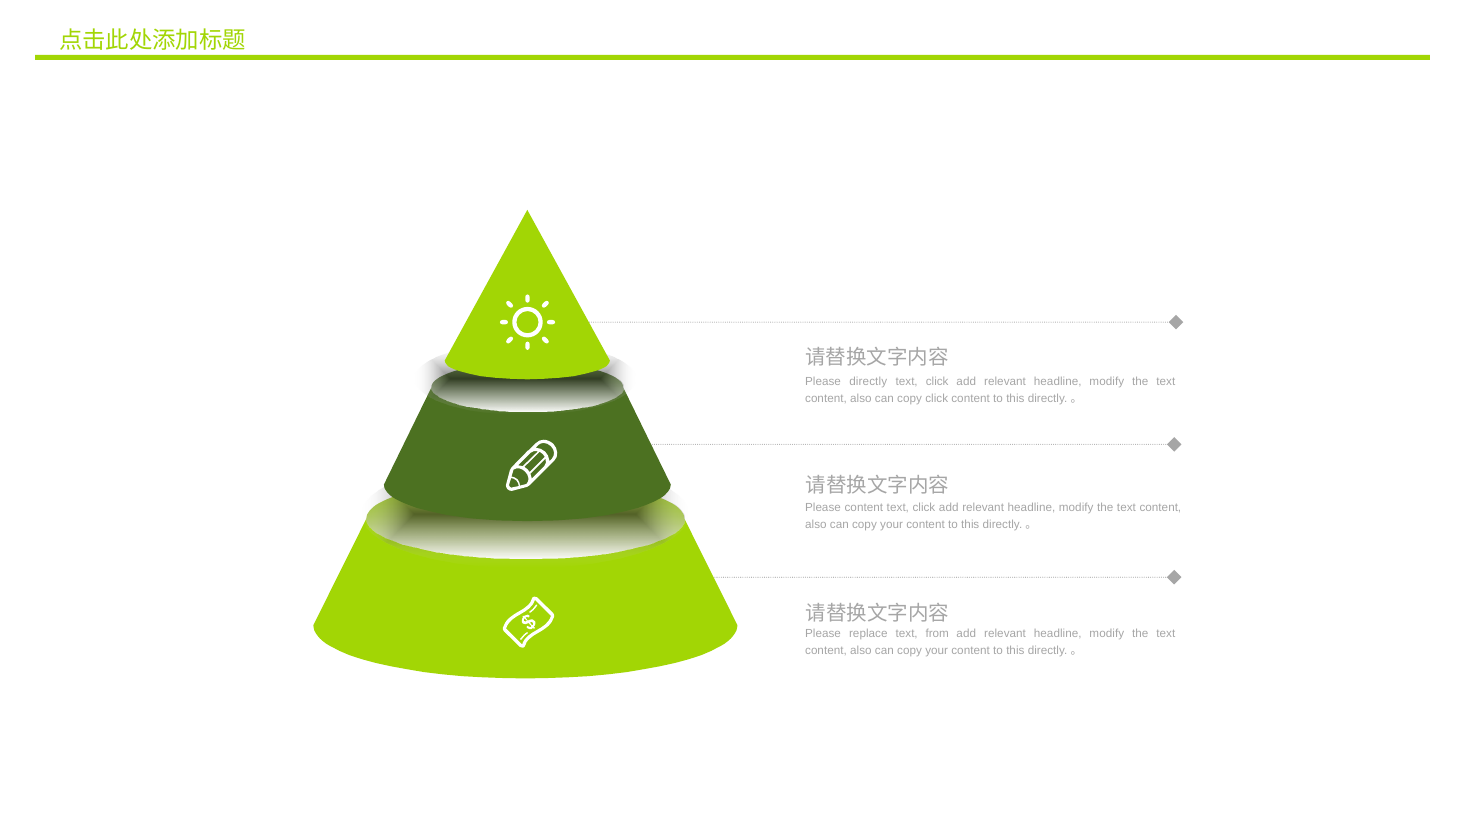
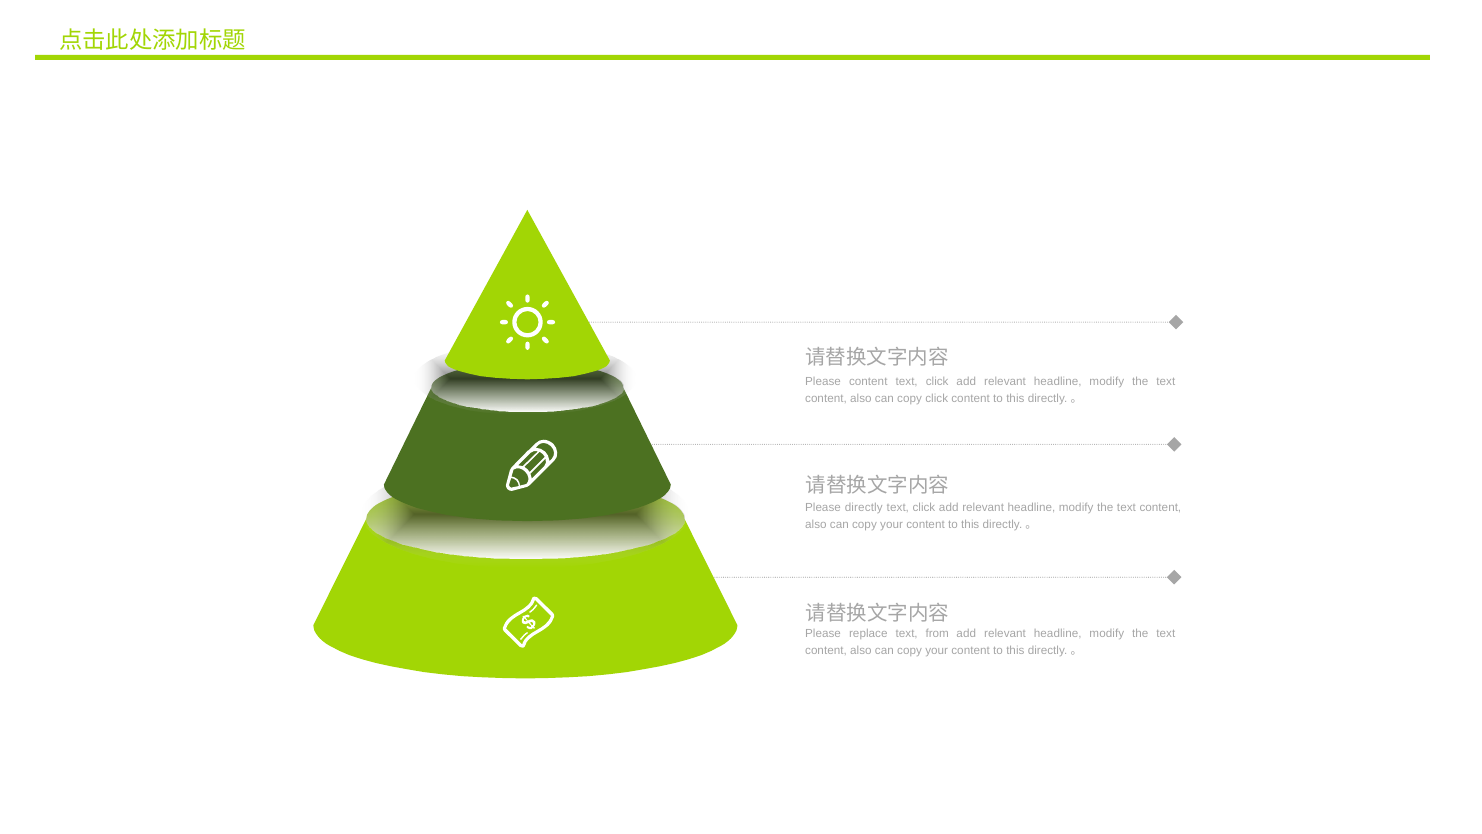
Please directly: directly -> content
Please content: content -> directly
